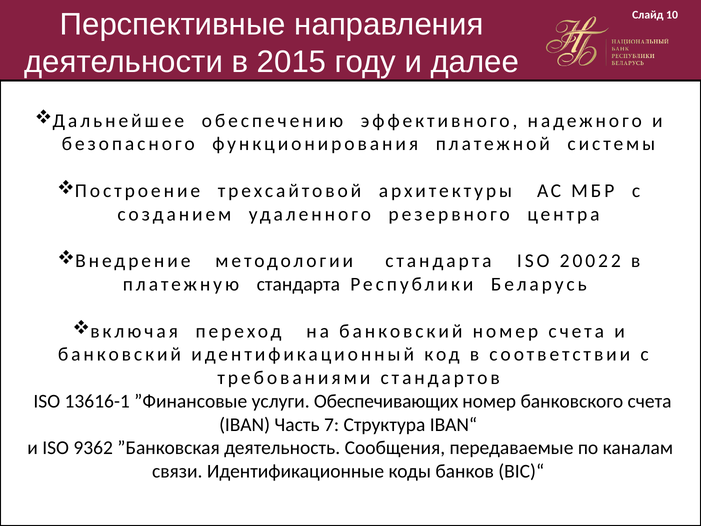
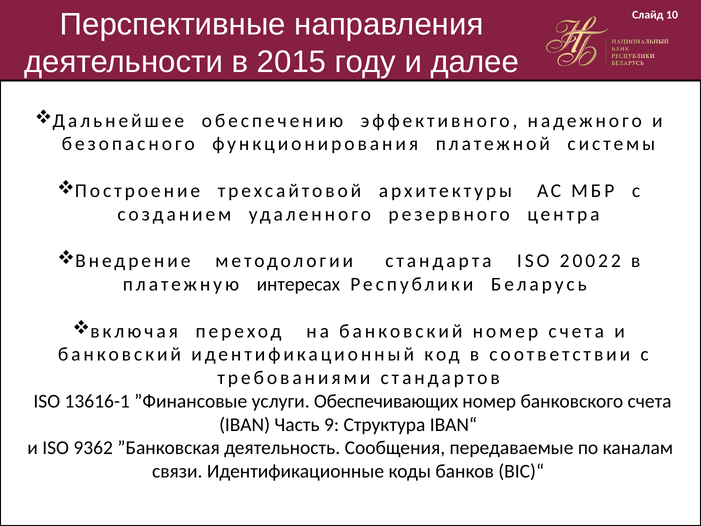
платежную стандарта: стандарта -> интересах
7: 7 -> 9
